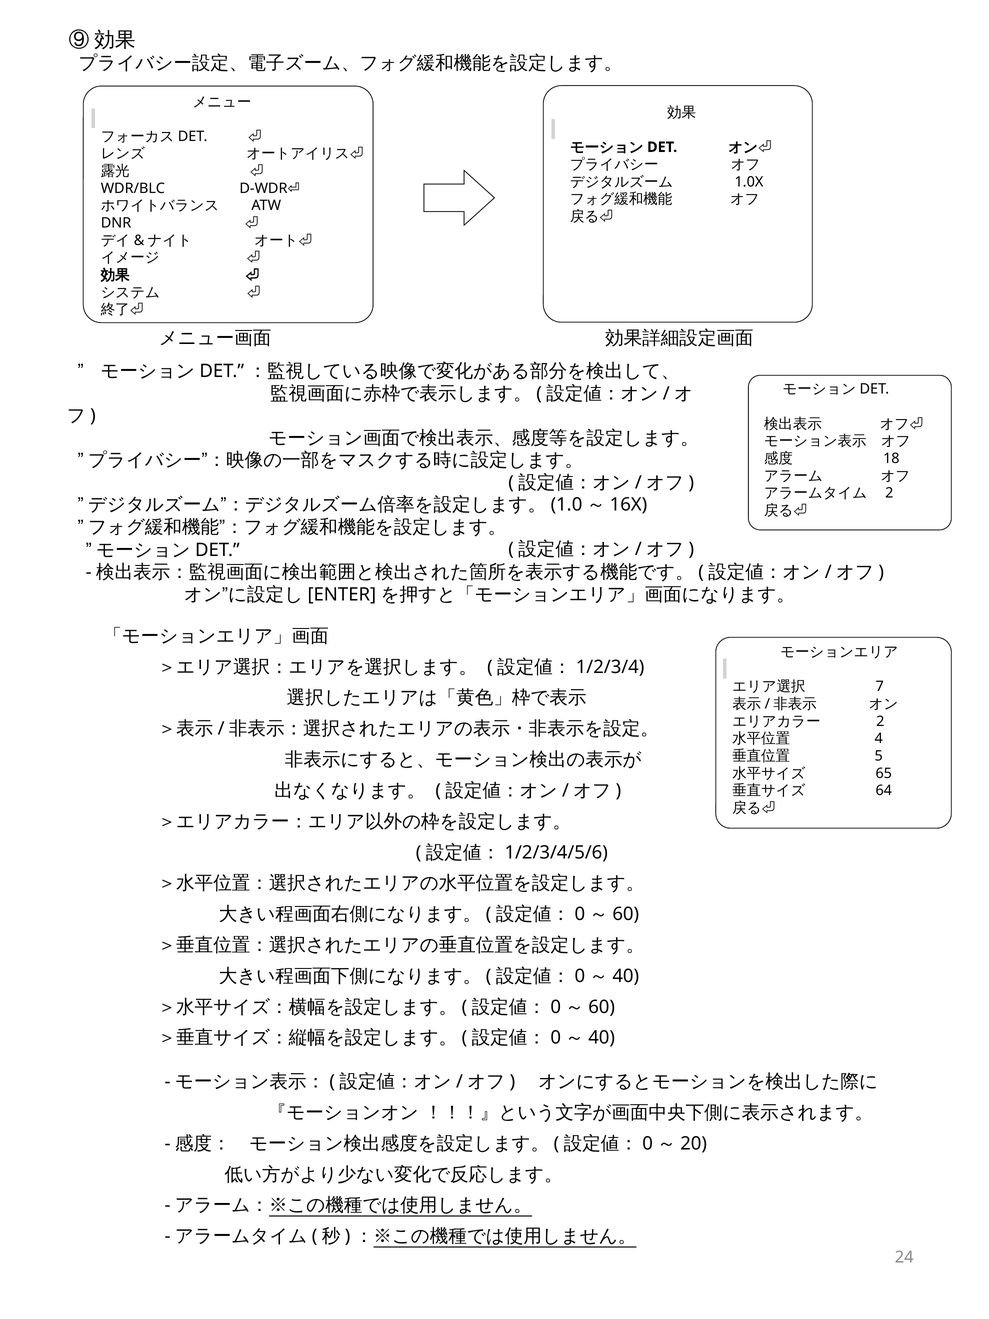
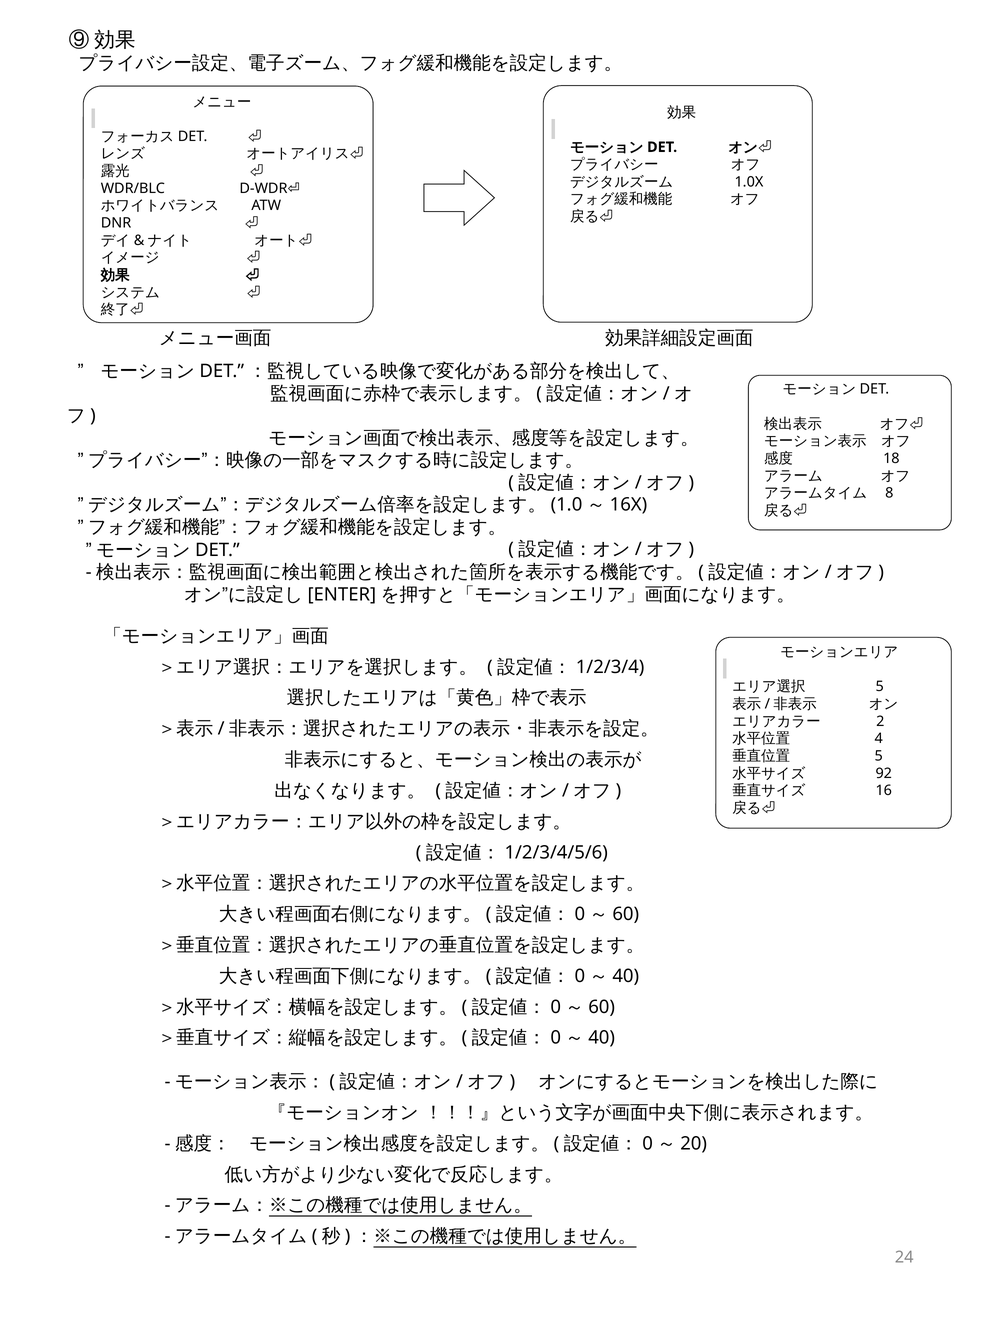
2 at (889, 493): 2 -> 8
7 at (880, 686): 7 -> 5
65: 65 -> 92
64: 64 -> 16
